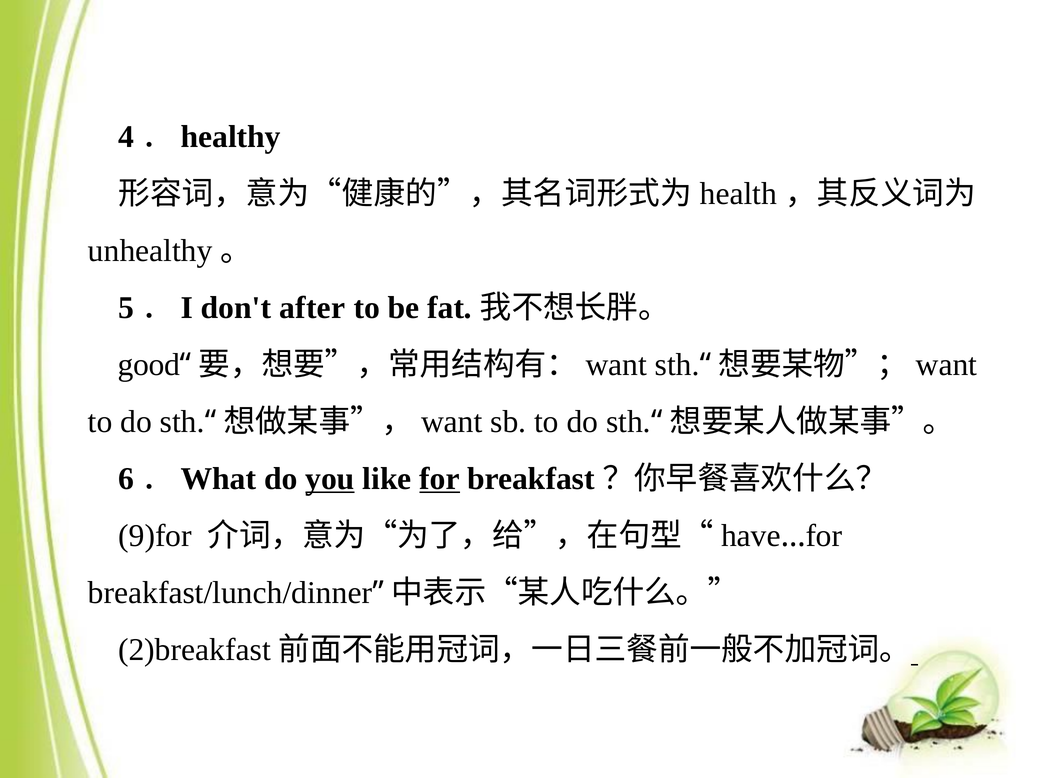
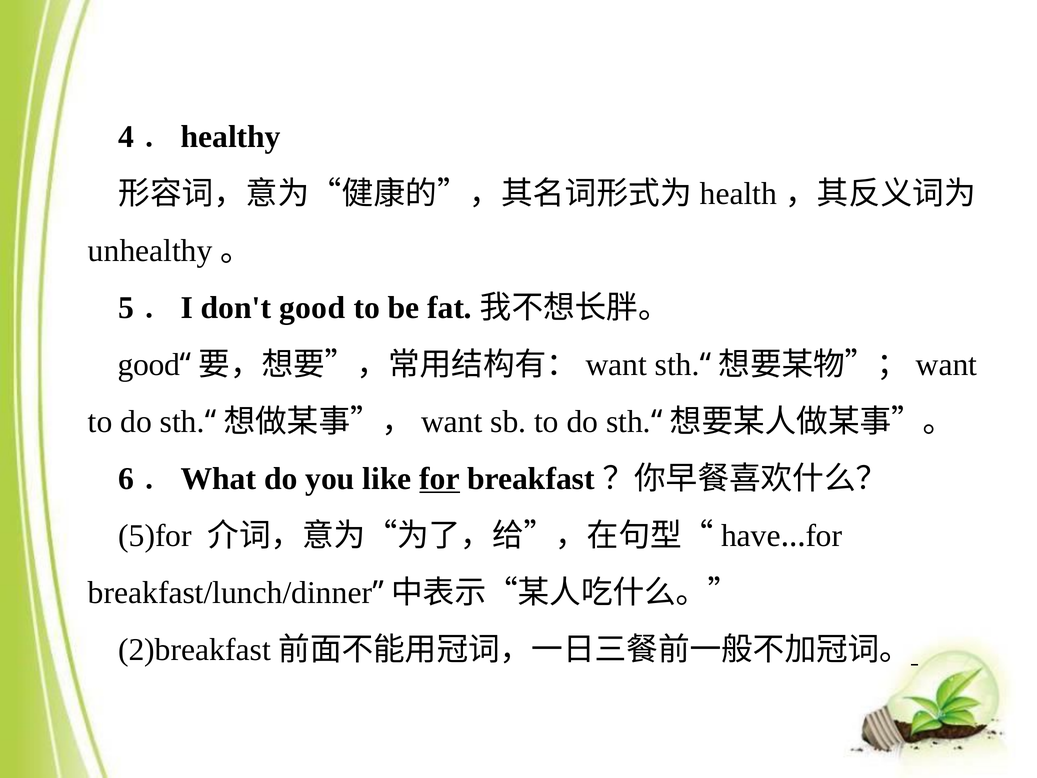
don't after: after -> good
you underline: present -> none
9)for: 9)for -> 5)for
